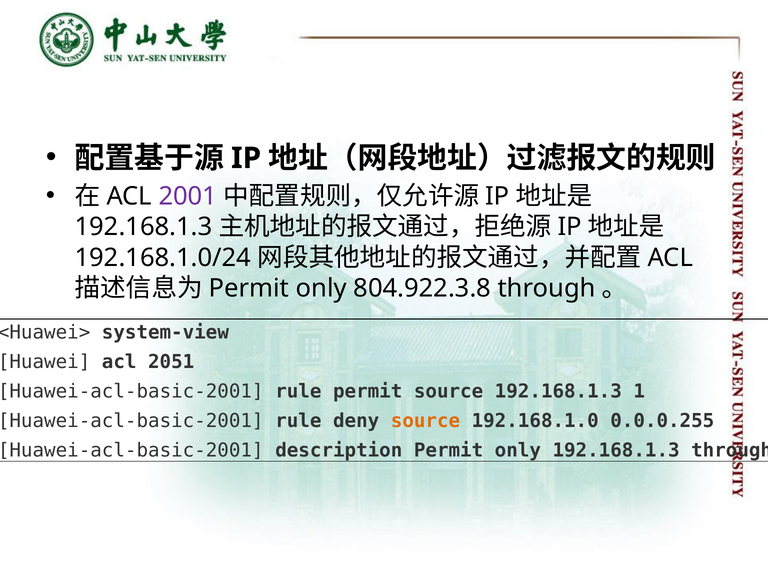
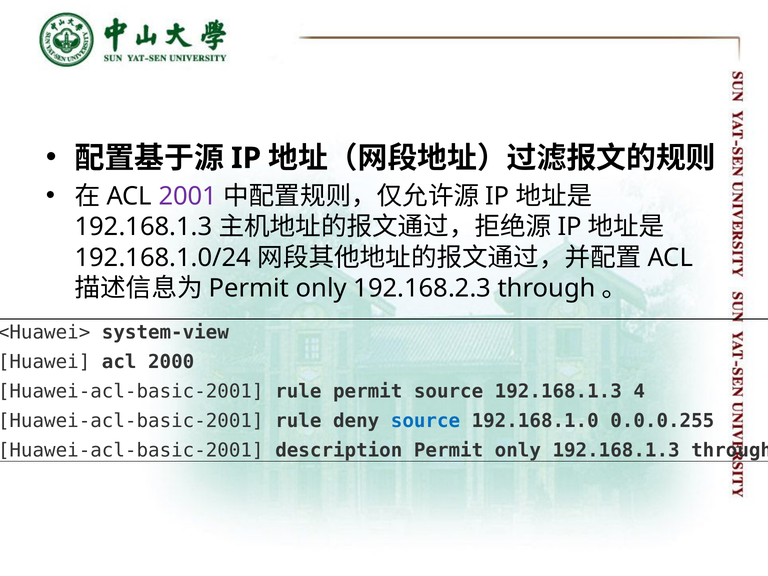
804.922.3.8: 804.922.3.8 -> 192.168.2.3
2051: 2051 -> 2000
1: 1 -> 4
source at (425, 421) colour: orange -> blue
